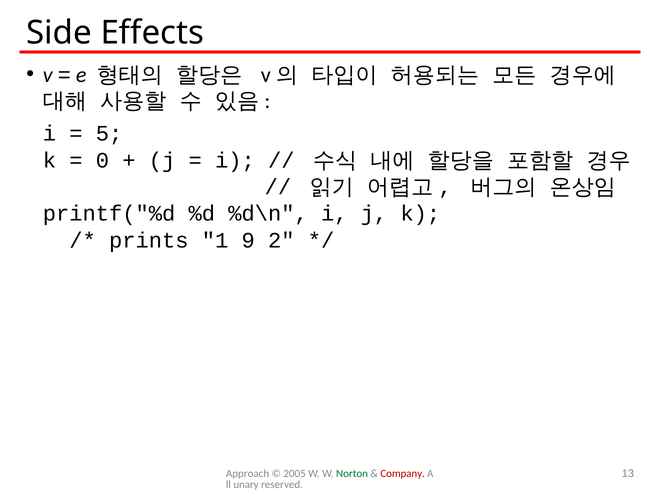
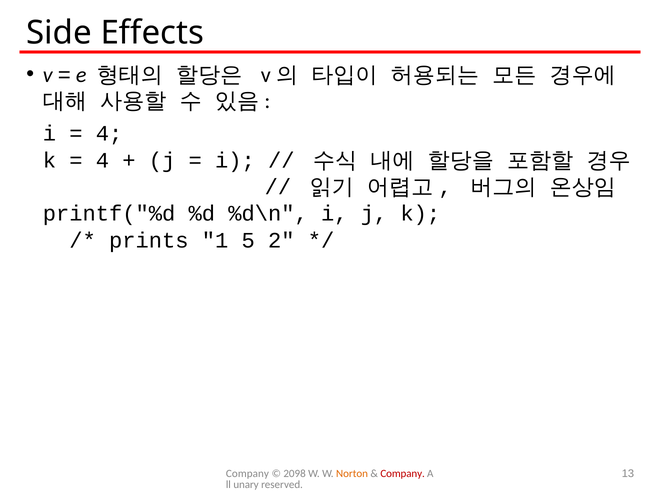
5 at (109, 134): 5 -> 4
0 at (102, 160): 0 -> 4
9: 9 -> 5
Approach at (248, 474): Approach -> Company
2005: 2005 -> 2098
Norton colour: green -> orange
